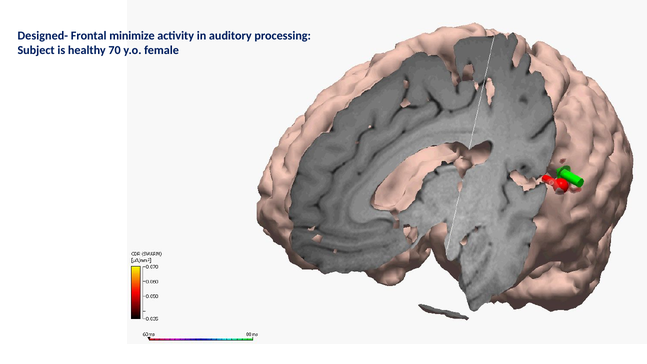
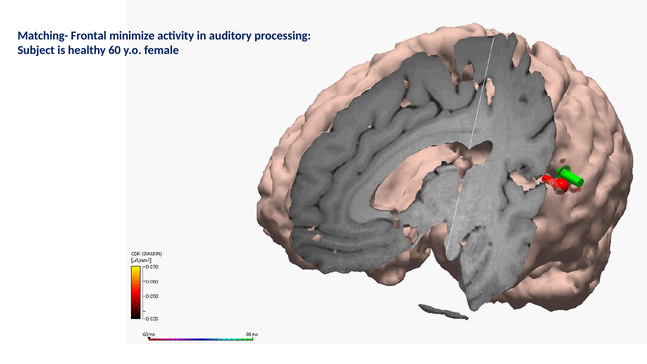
Designed-: Designed- -> Matching-
70: 70 -> 60
